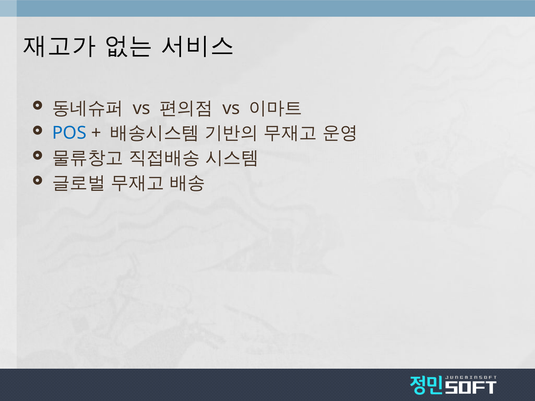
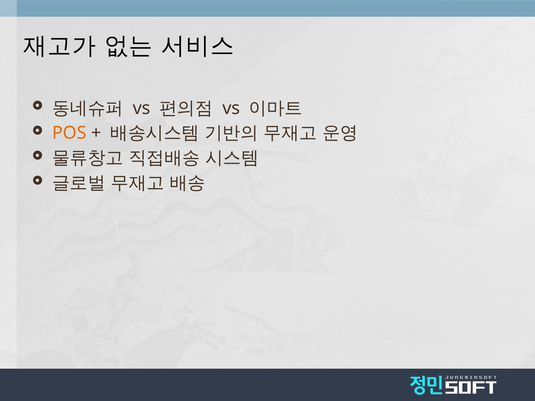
POS colour: blue -> orange
